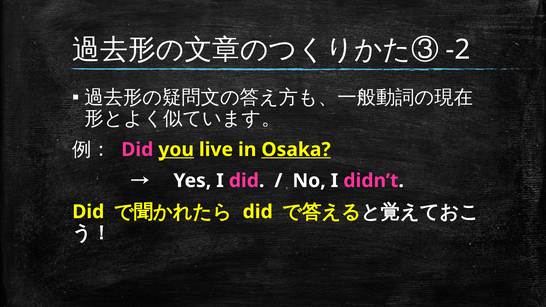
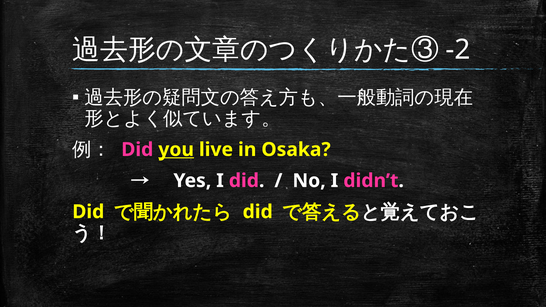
Osaka underline: present -> none
